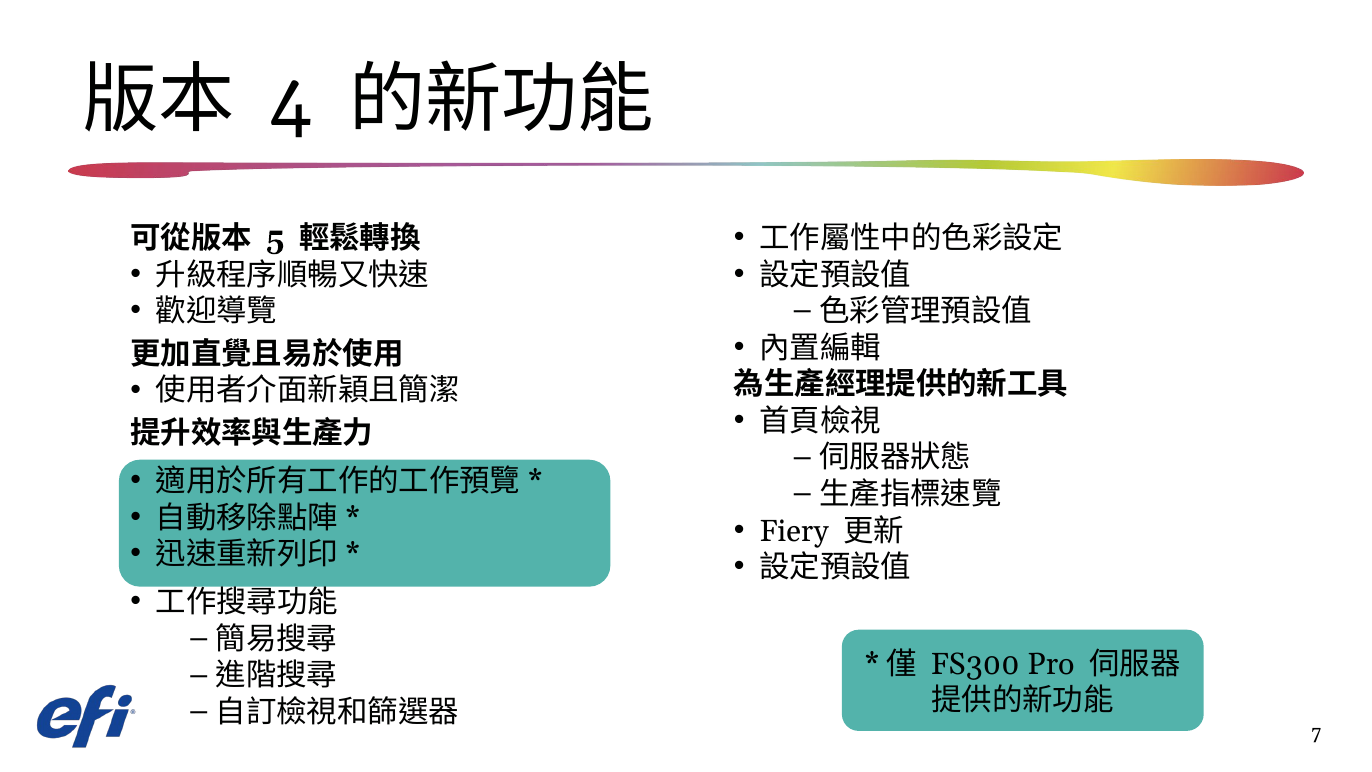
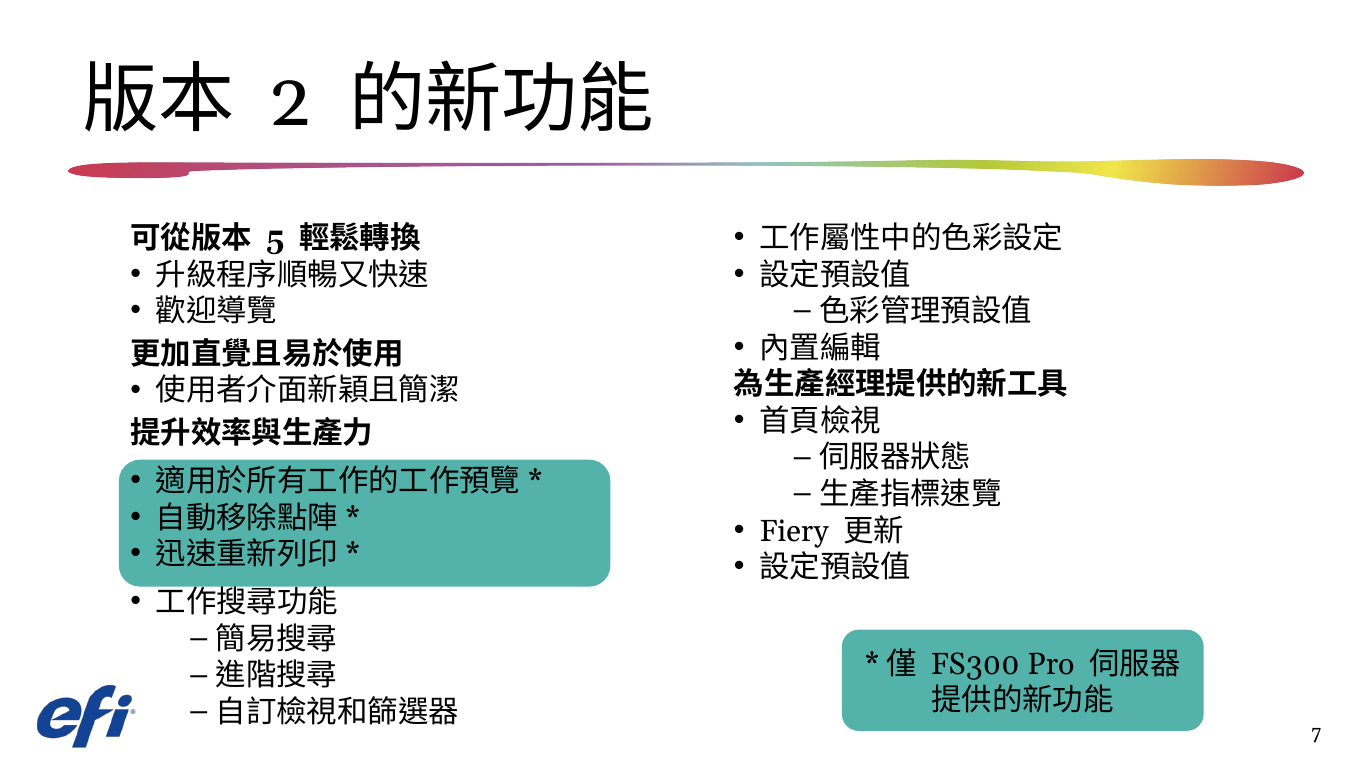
4: 4 -> 2
